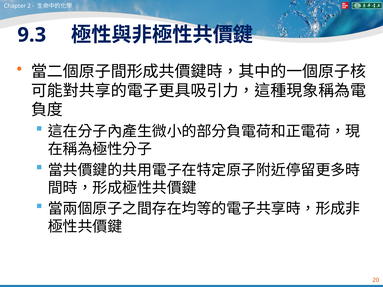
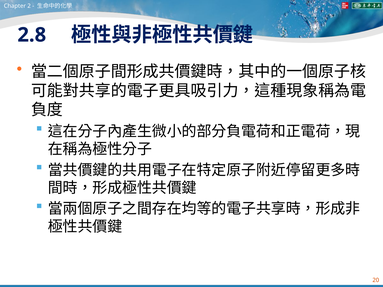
9.3: 9.3 -> 2.8
